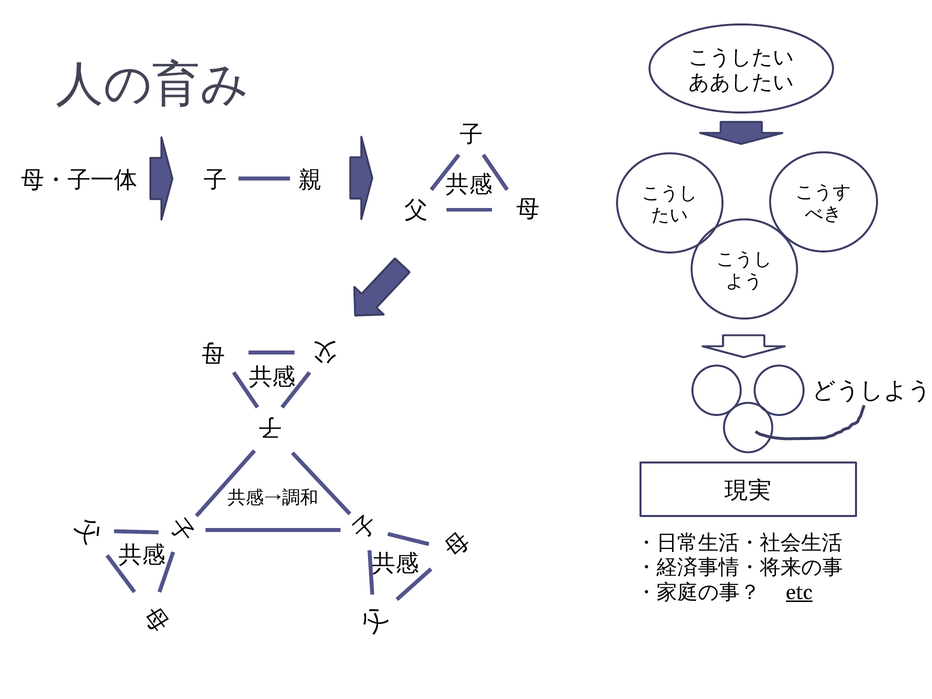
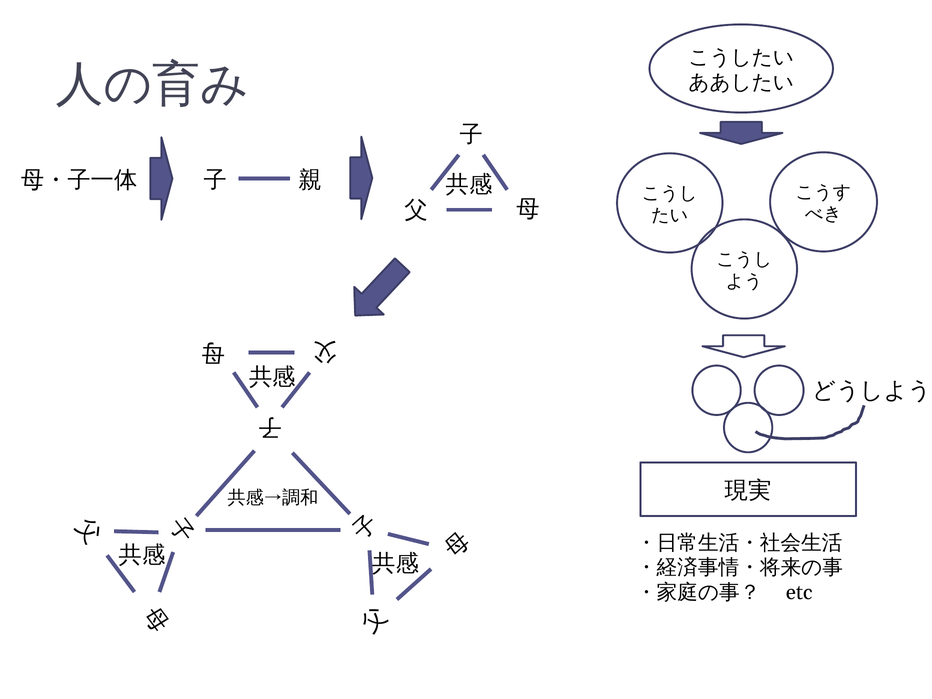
etc underline: present -> none
